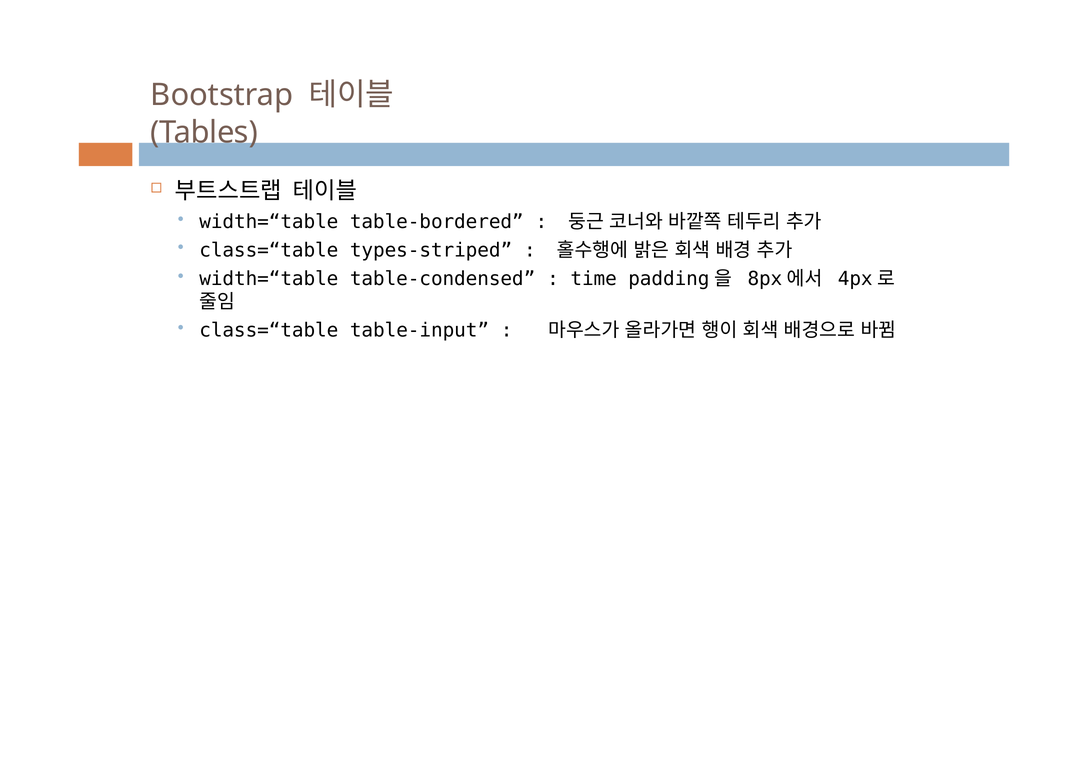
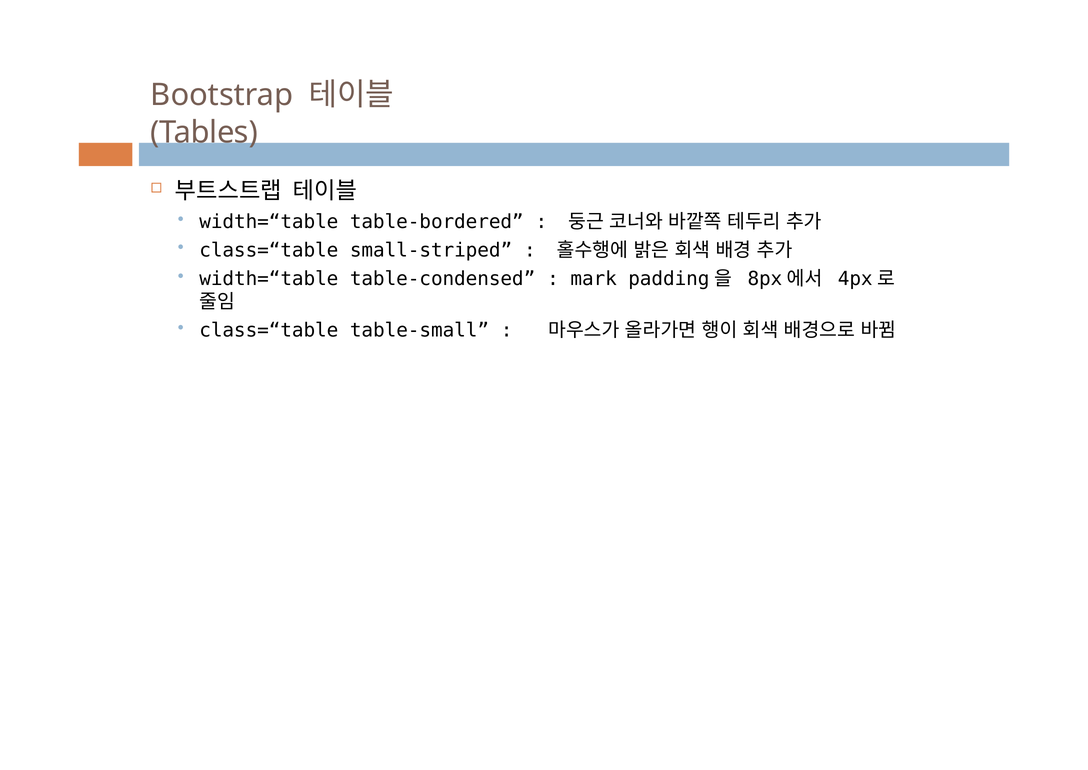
types‐striped: types‐striped -> small‐striped
time: time -> mark
table‐input: table‐input -> table‐small
